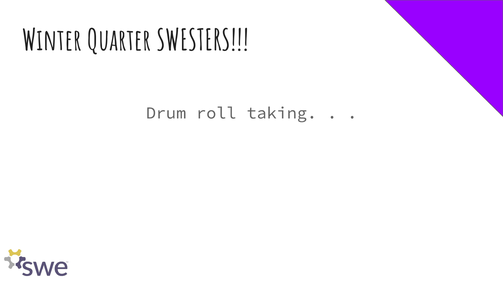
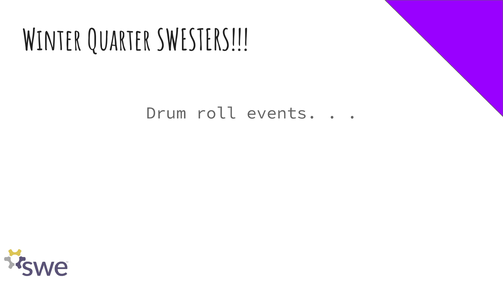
taking: taking -> events
